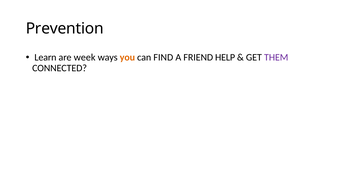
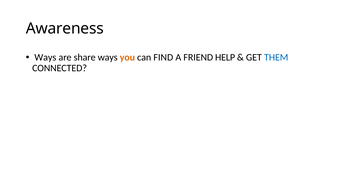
Prevention: Prevention -> Awareness
Learn at (45, 57): Learn -> Ways
week: week -> share
THEM colour: purple -> blue
